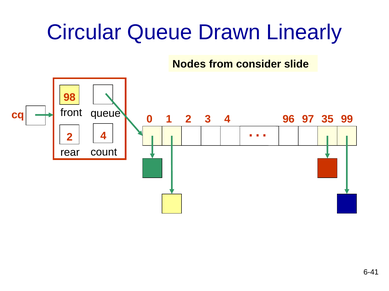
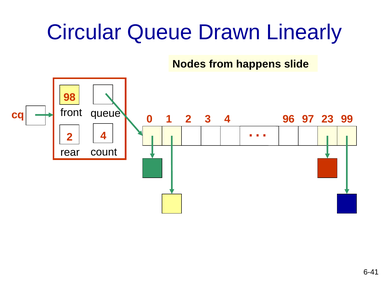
consider: consider -> happens
35: 35 -> 23
